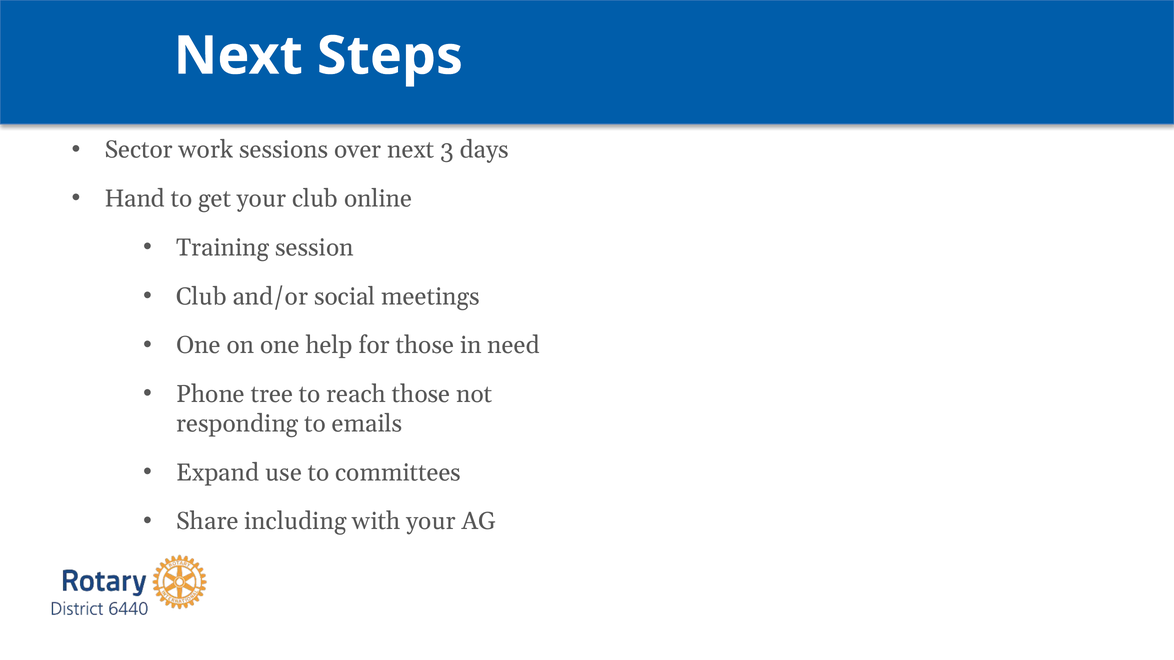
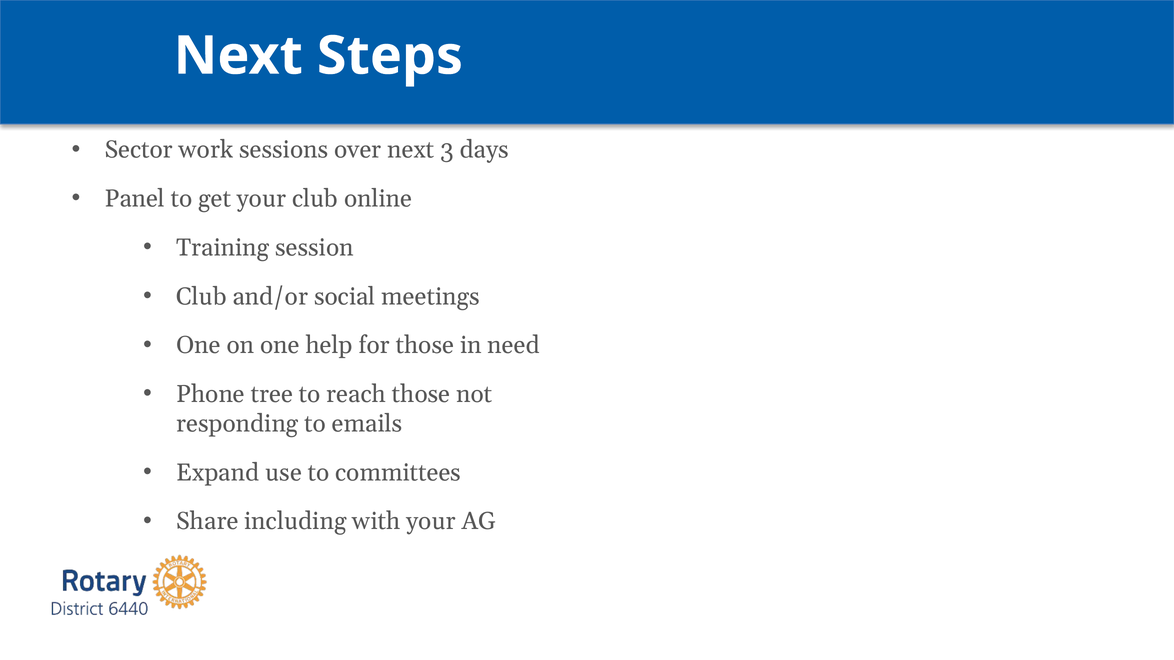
Hand: Hand -> Panel
